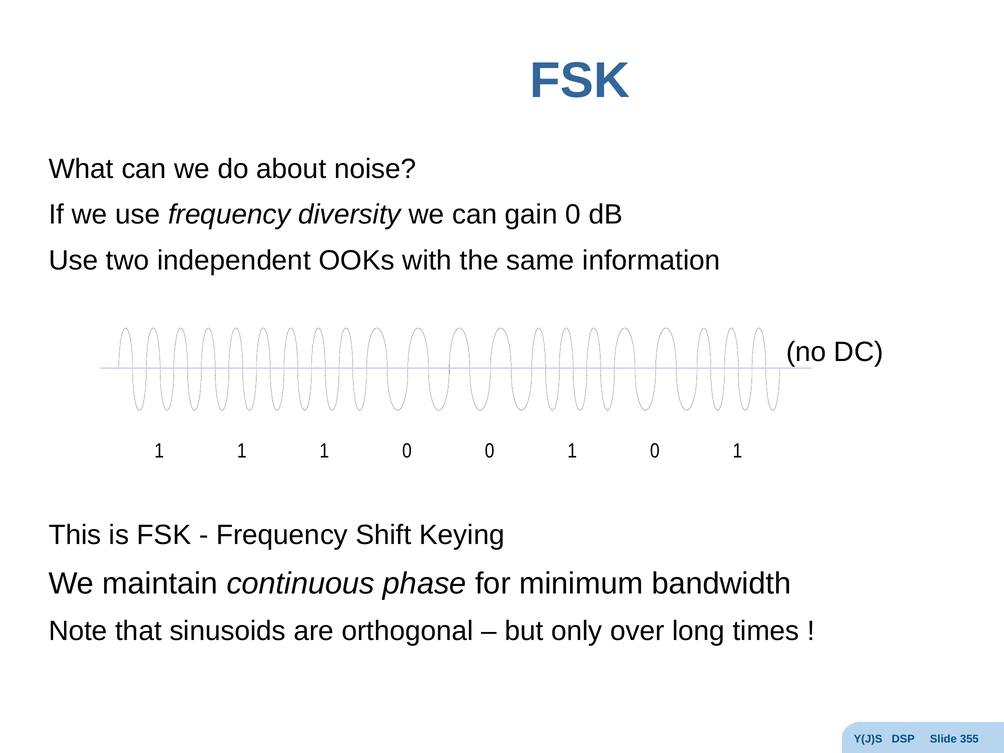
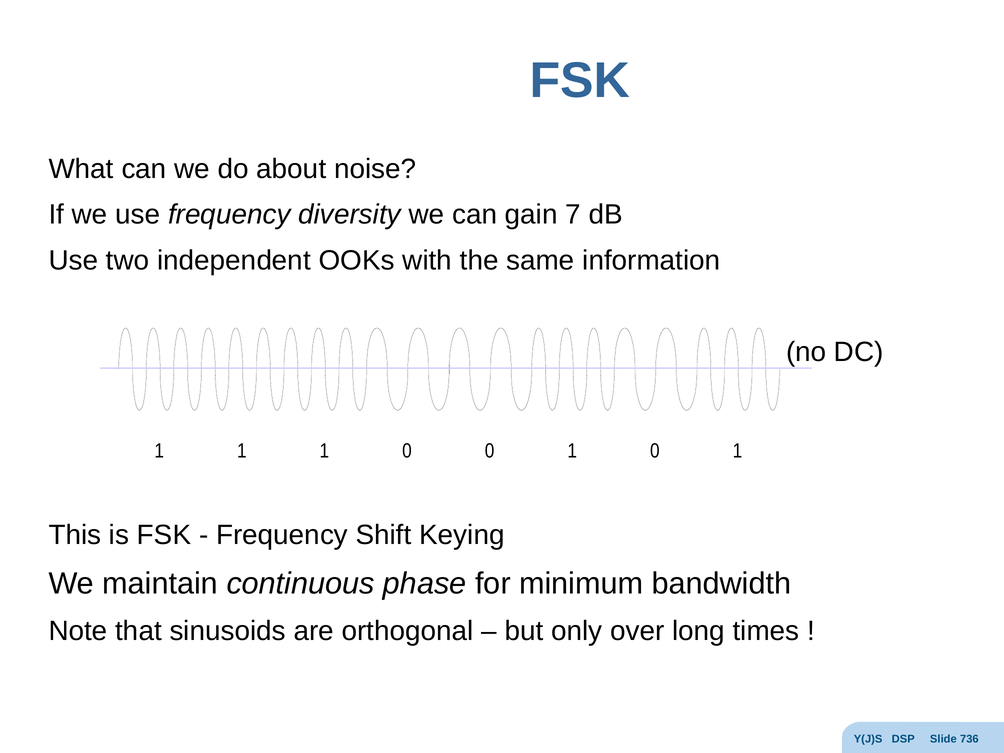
gain 0: 0 -> 7
355: 355 -> 736
